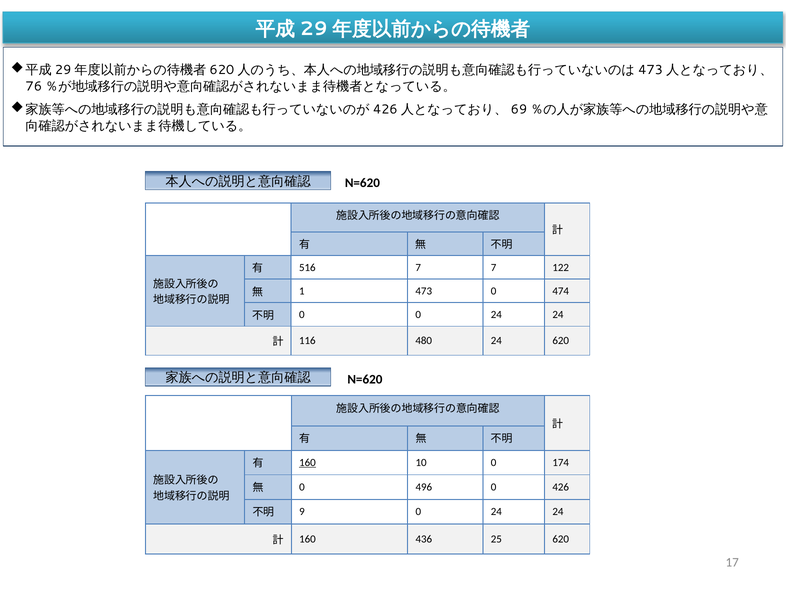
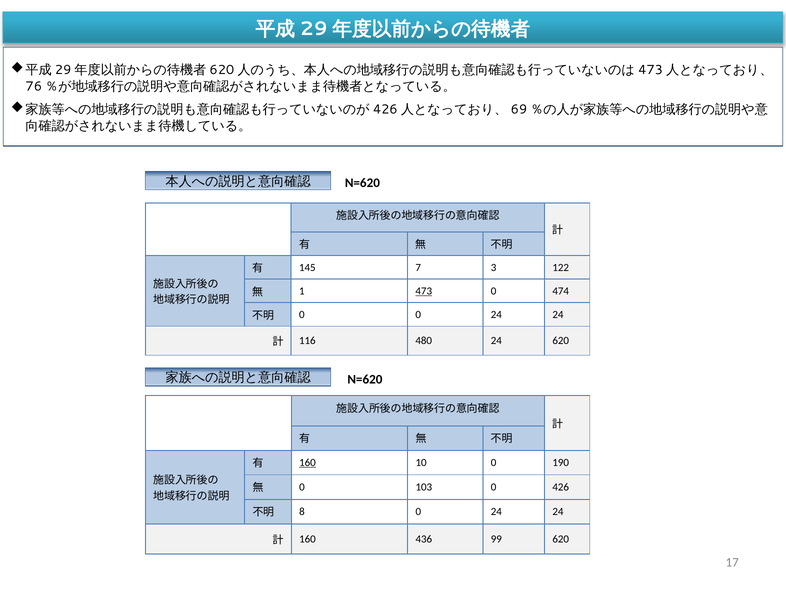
516: 516 -> 145
7 7: 7 -> 3
473 underline: none -> present
174: 174 -> 190
496: 496 -> 103
9: 9 -> 8
25: 25 -> 99
